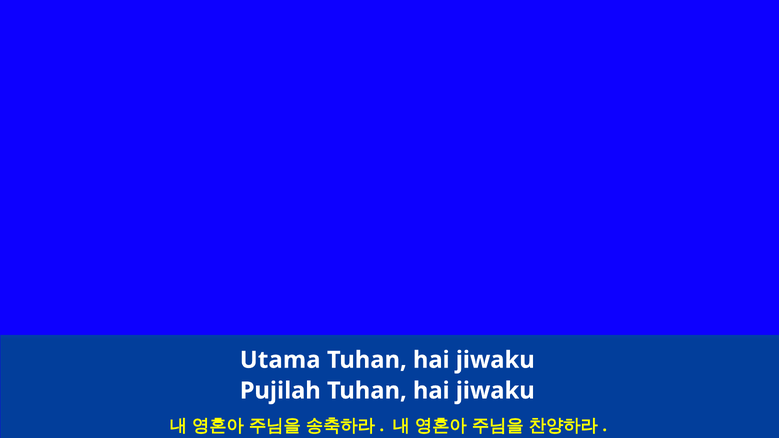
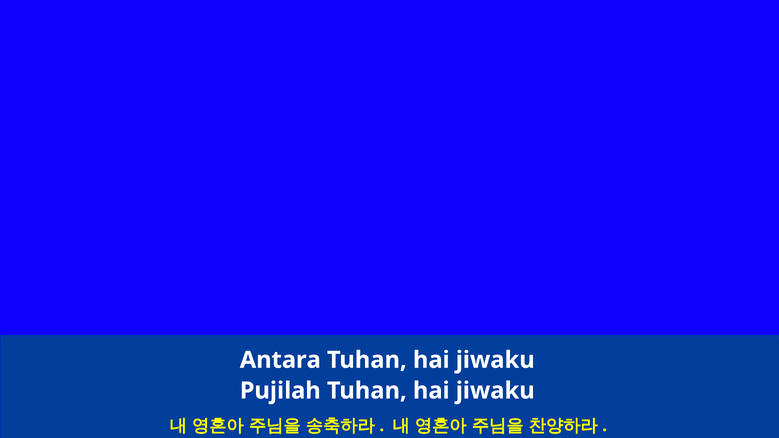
Utama: Utama -> Antara
